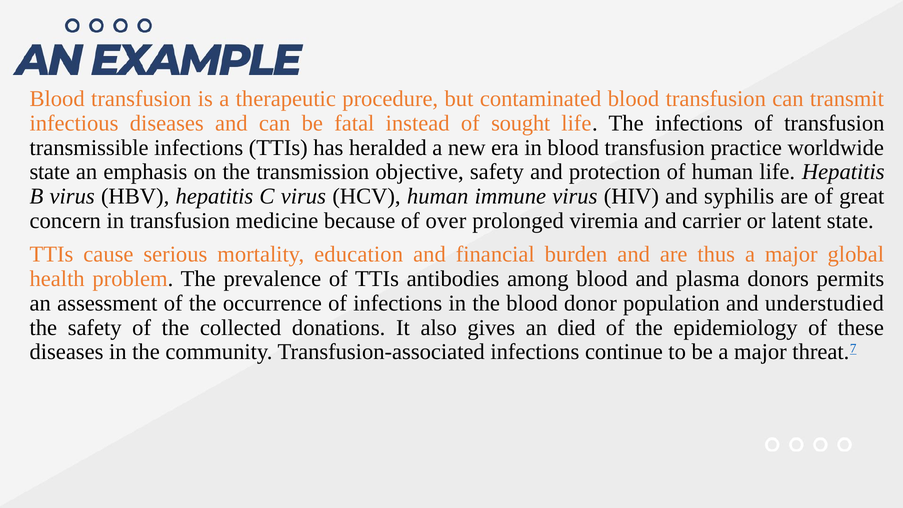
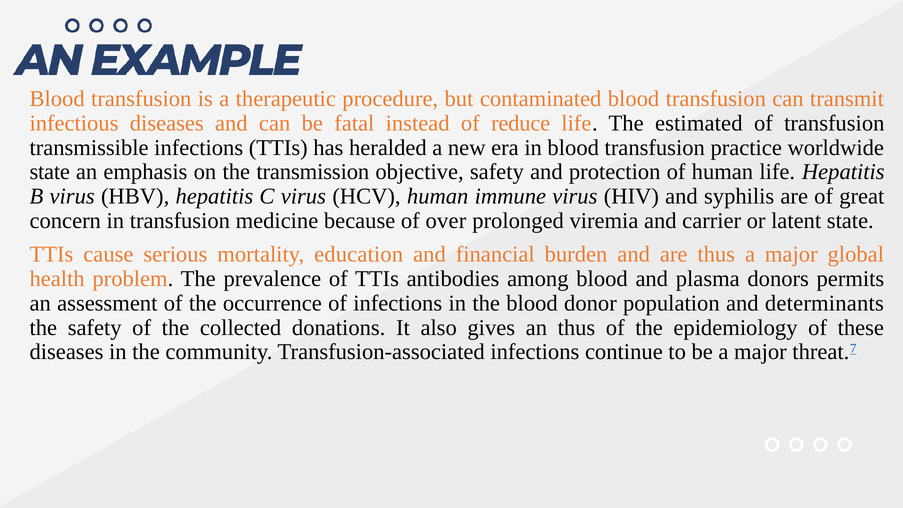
sought: sought -> reduce
The infections: infections -> estimated
understudied: understudied -> determinants
an died: died -> thus
